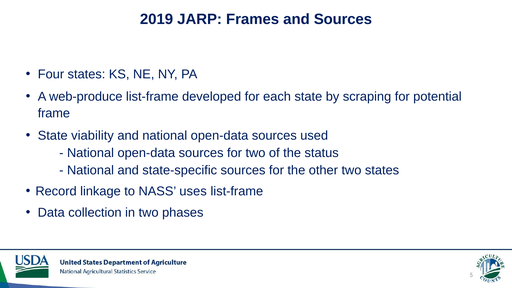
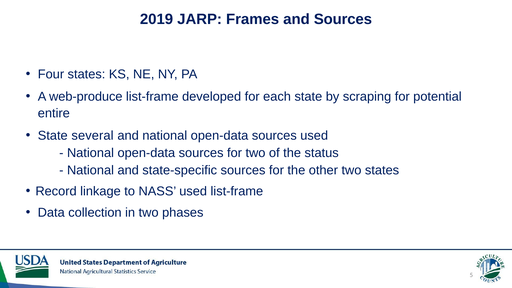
frame: frame -> entire
viability: viability -> several
NASS uses: uses -> used
